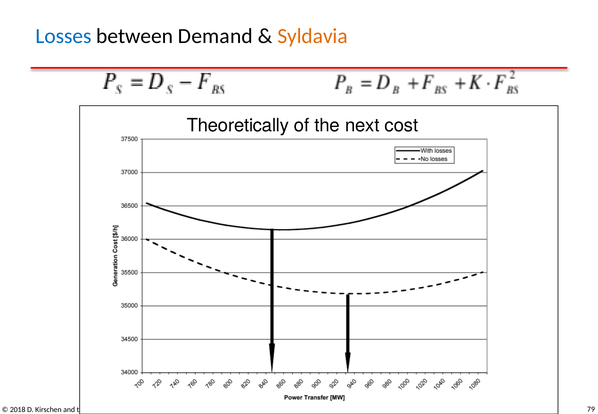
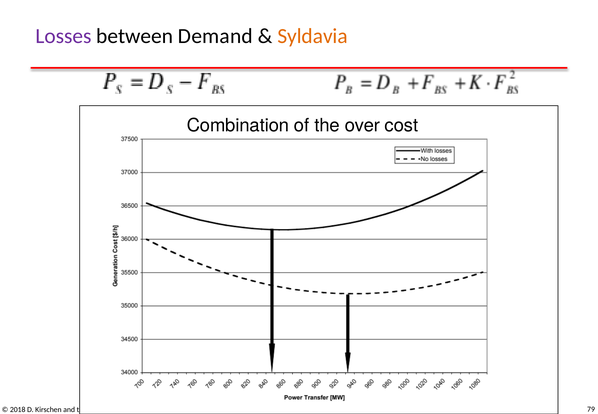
Losses colour: blue -> purple
Theoretically: Theoretically -> Combination
next: next -> over
